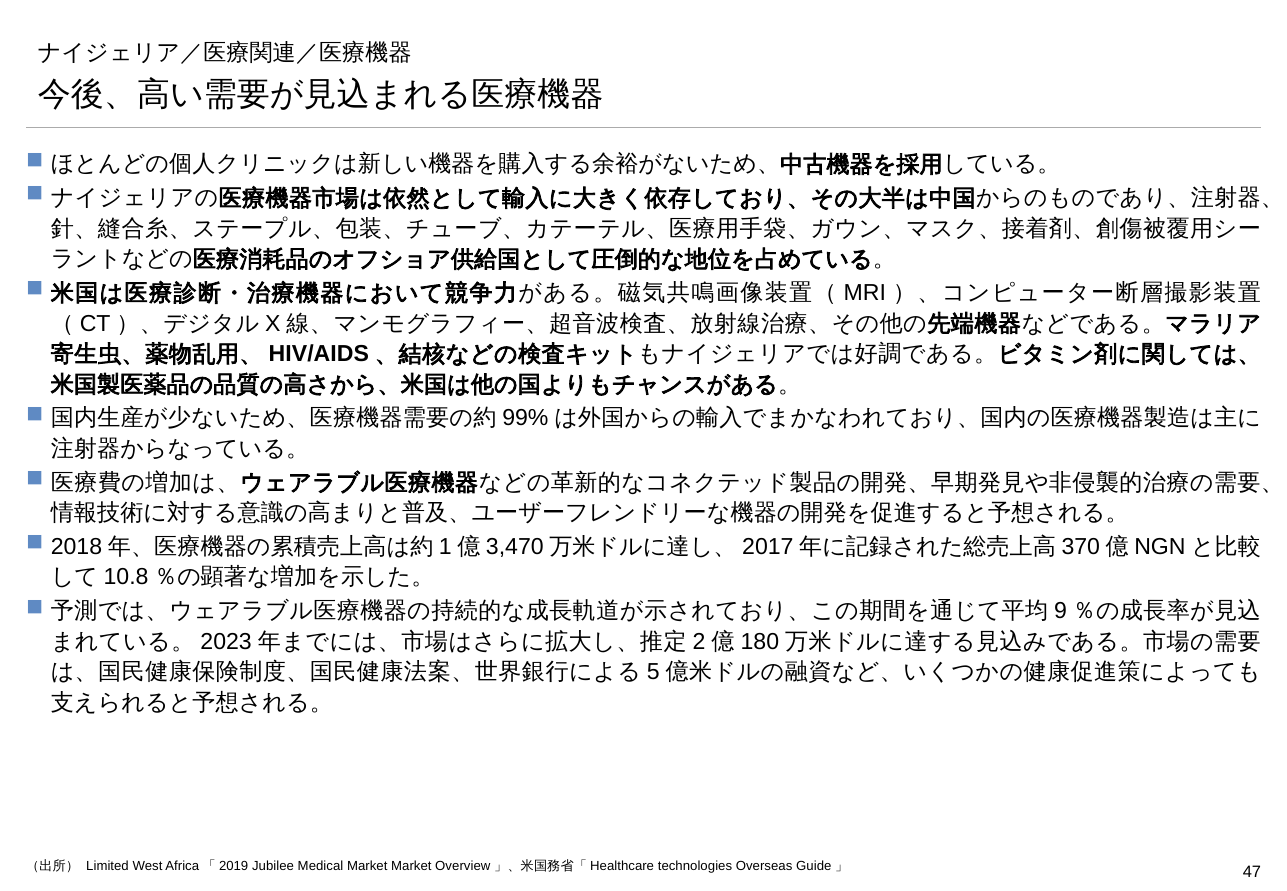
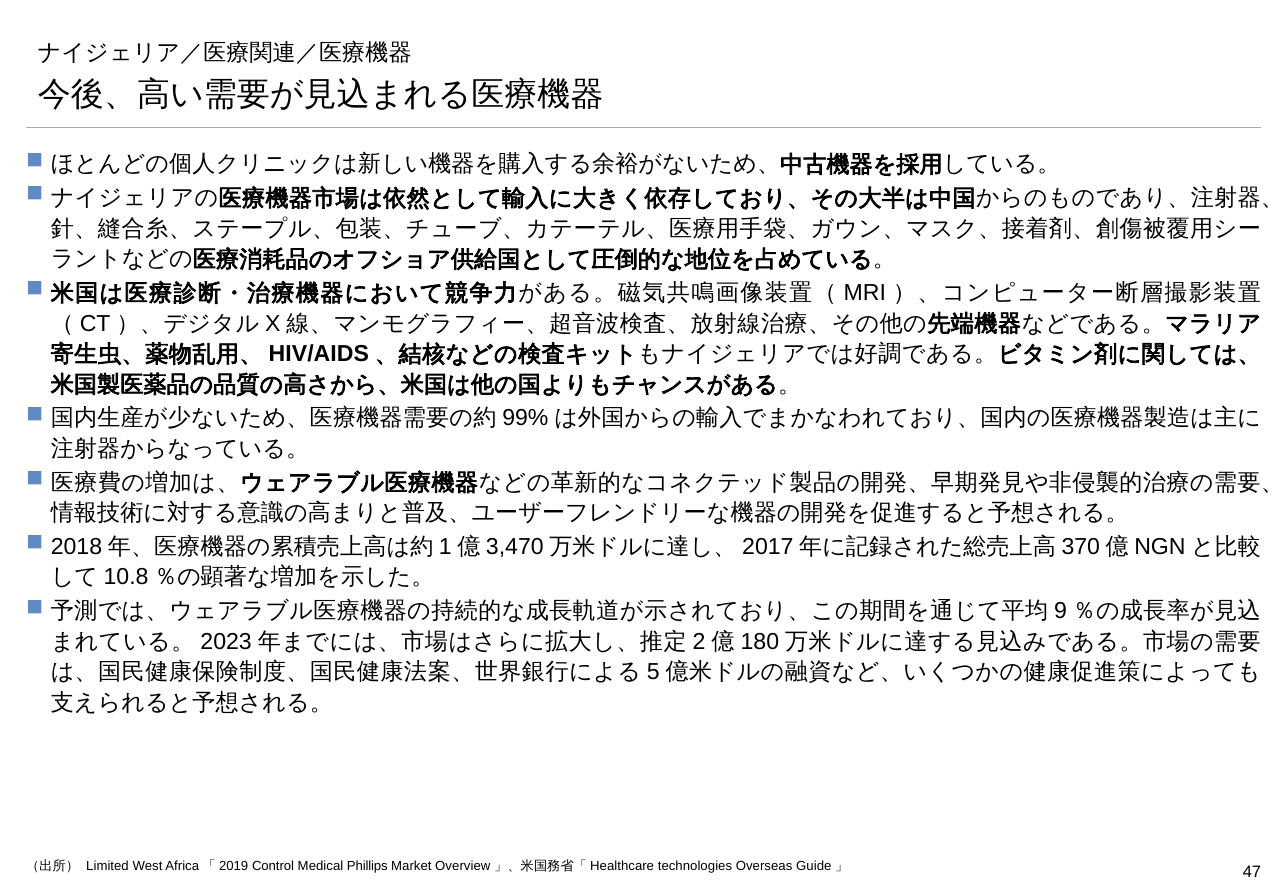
Jubilee: Jubilee -> Control
Medical Market: Market -> Phillips
